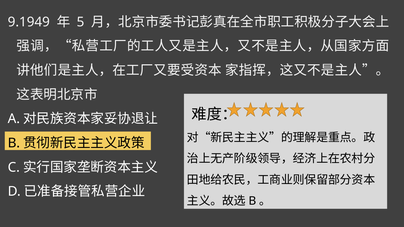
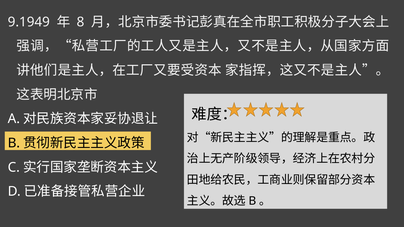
5: 5 -> 8
